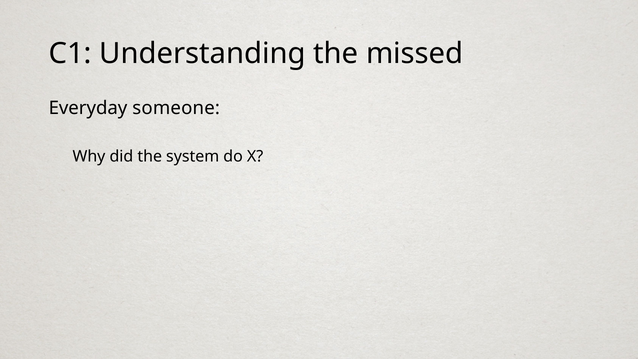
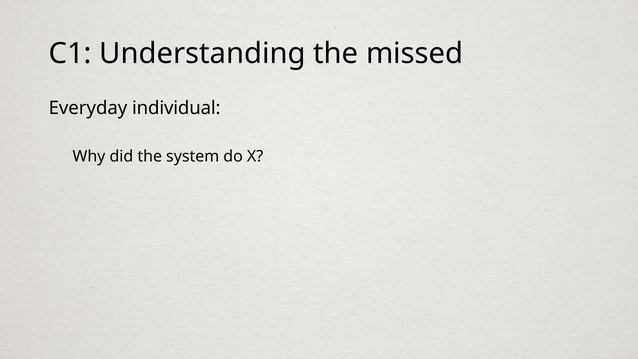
someone: someone -> individual
